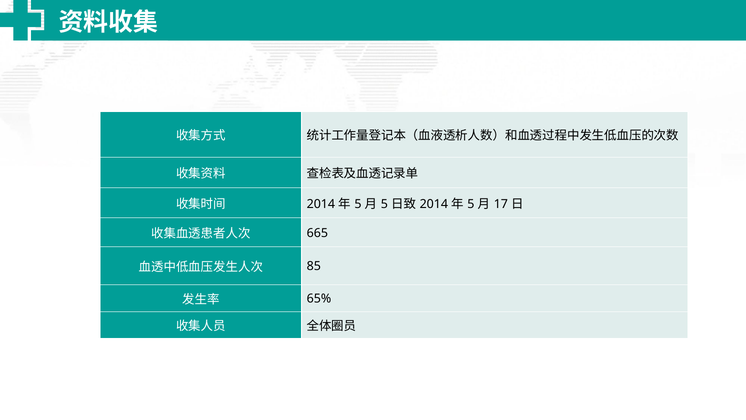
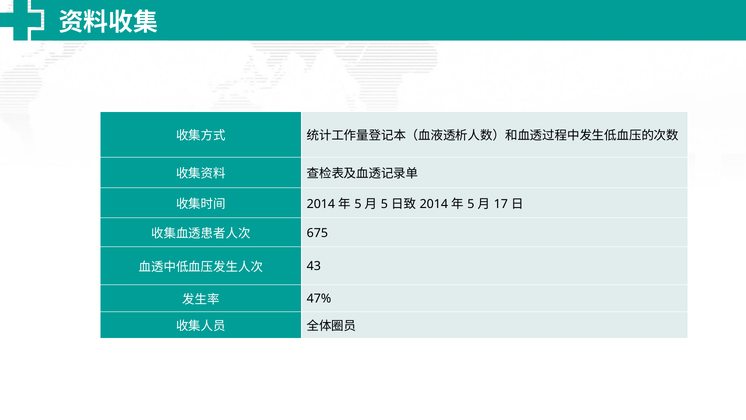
665: 665 -> 675
85: 85 -> 43
65%: 65% -> 47%
